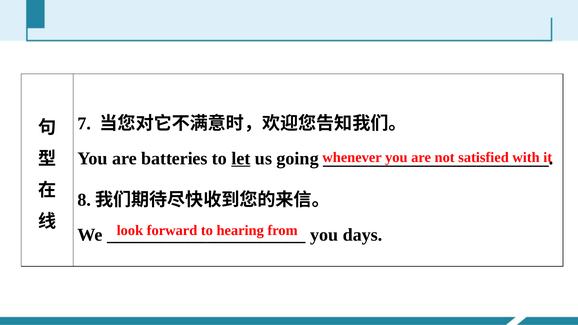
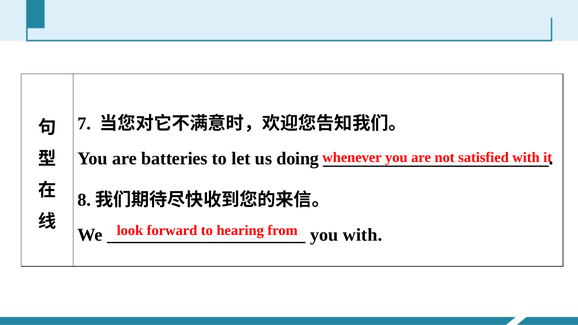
let underline: present -> none
going: going -> doing
you days: days -> with
